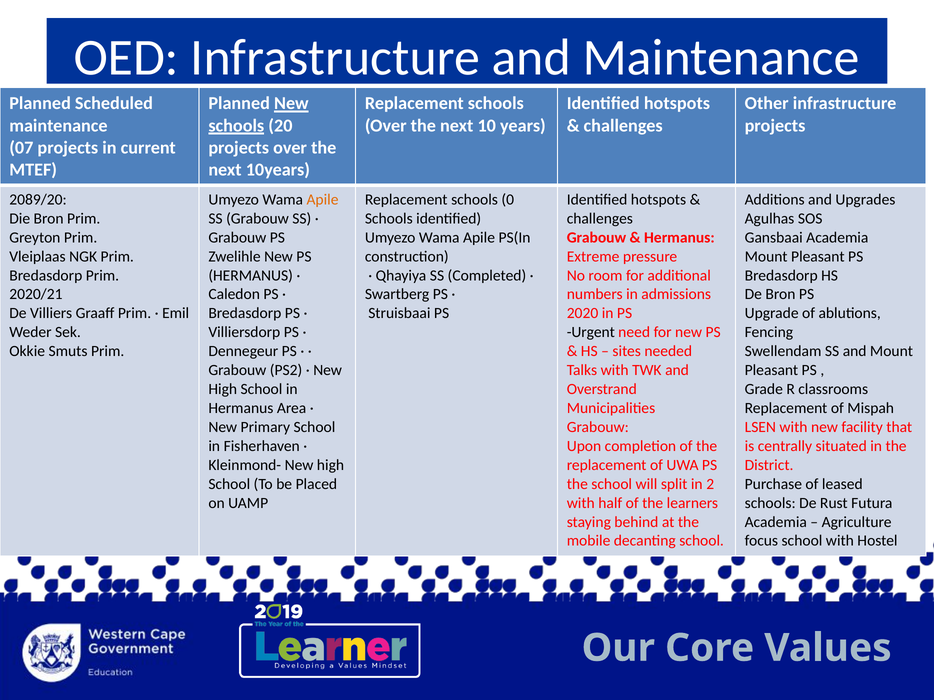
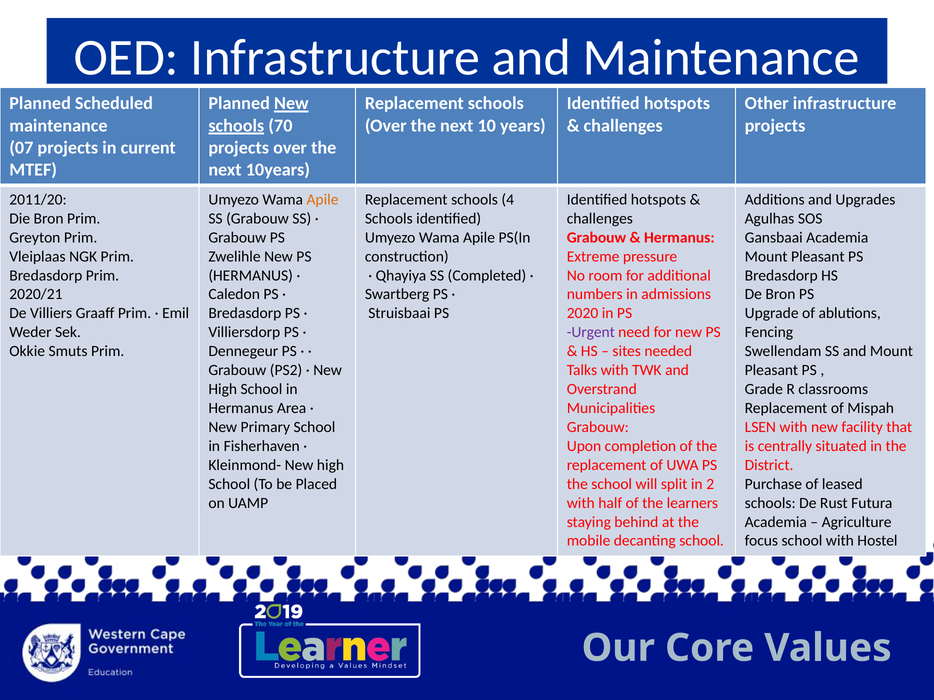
20: 20 -> 70
2089/20: 2089/20 -> 2011/20
0: 0 -> 4
Urgent colour: black -> purple
